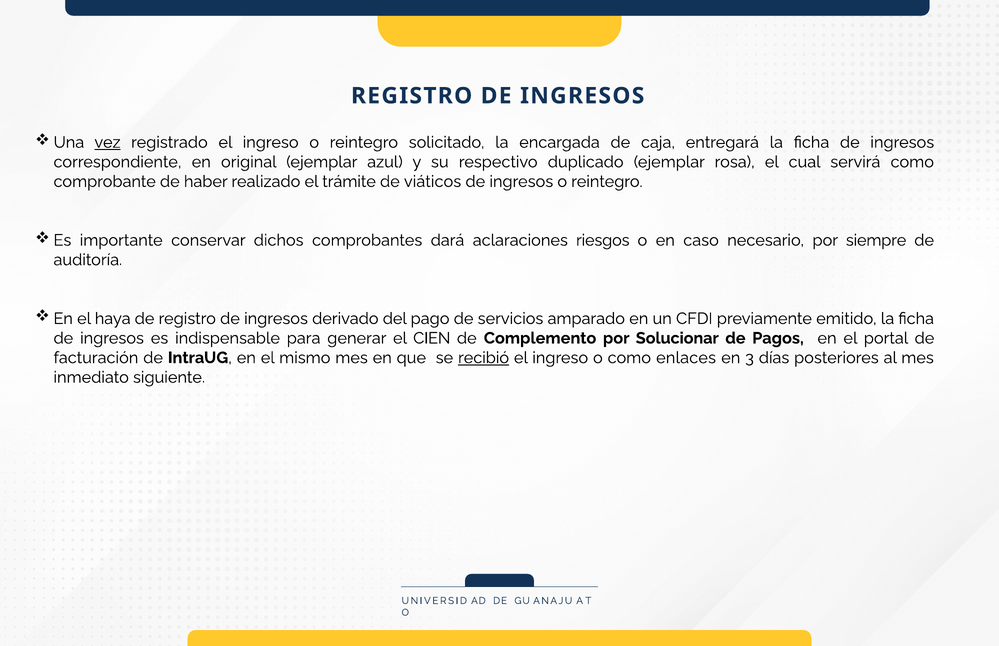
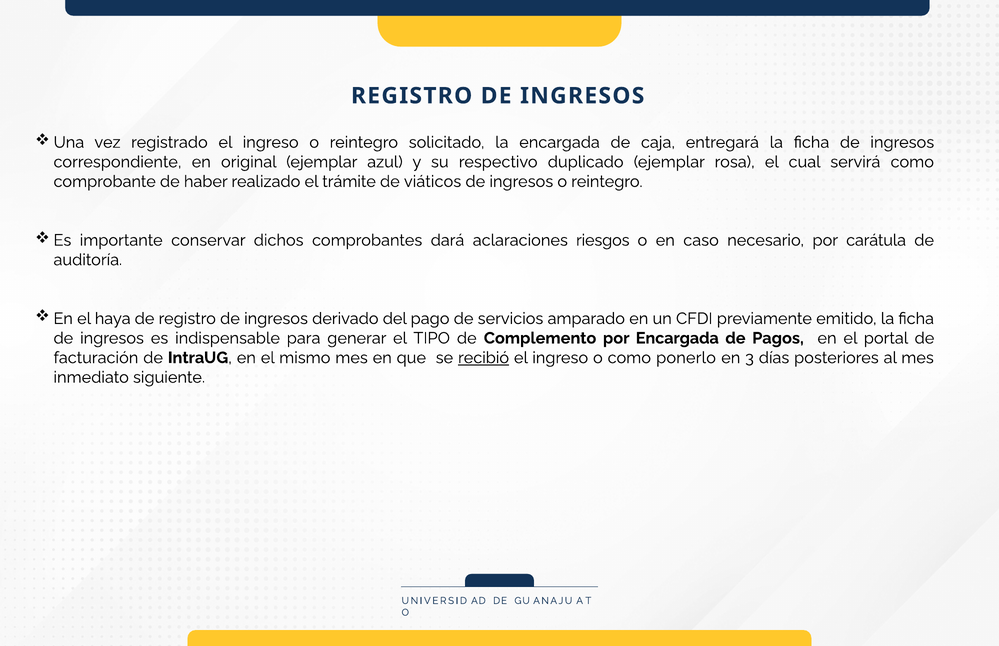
vez underline: present -> none
siempre: siempre -> carátula
CIEN: CIEN -> TIPO
por Solucionar: Solucionar -> Encargada
enlaces: enlaces -> ponerlo
